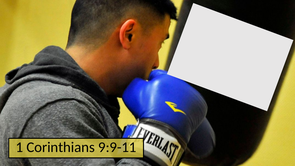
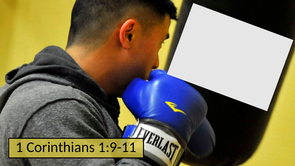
9:9-11: 9:9-11 -> 1:9-11
